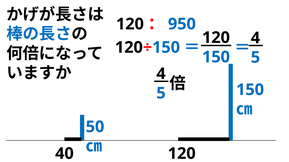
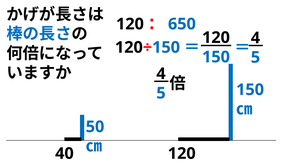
950: 950 -> 650
